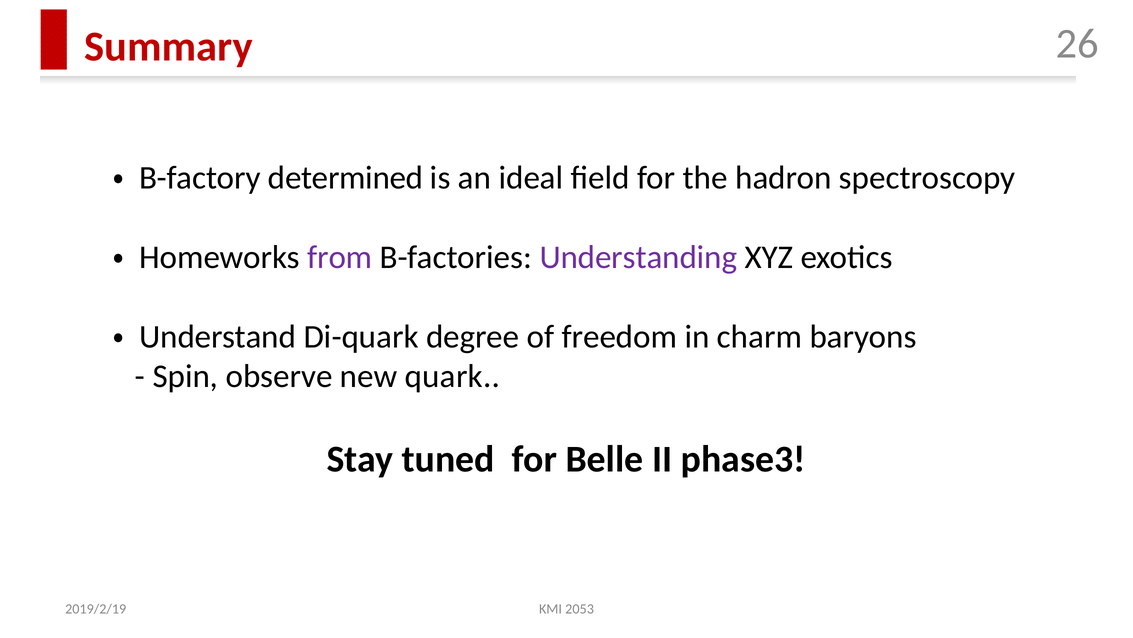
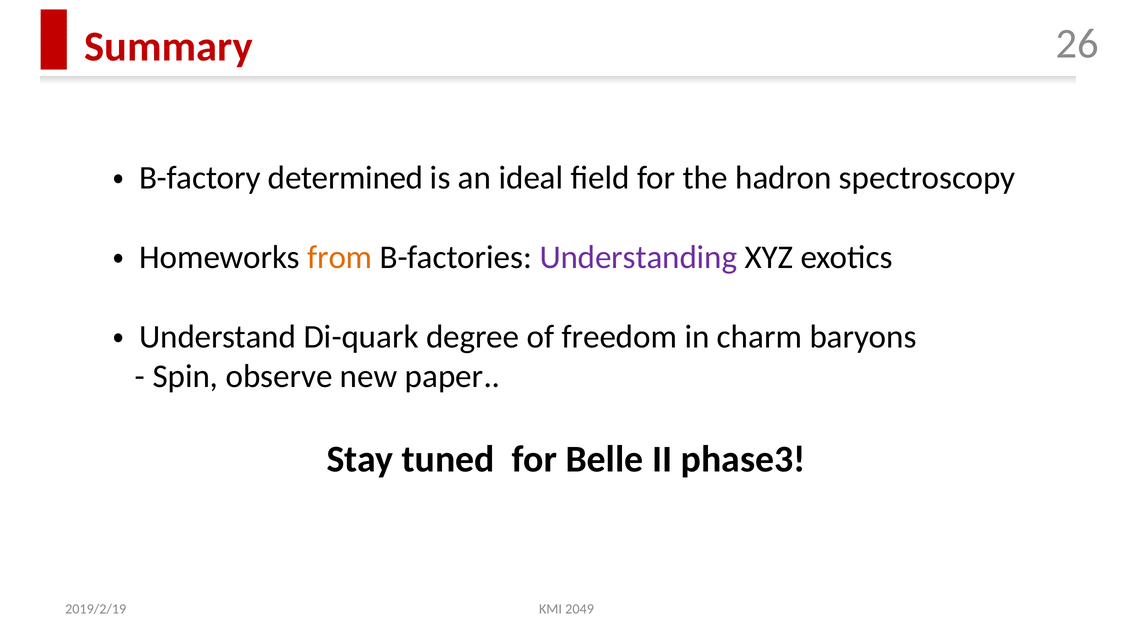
from colour: purple -> orange
quark: quark -> paper
2053: 2053 -> 2049
